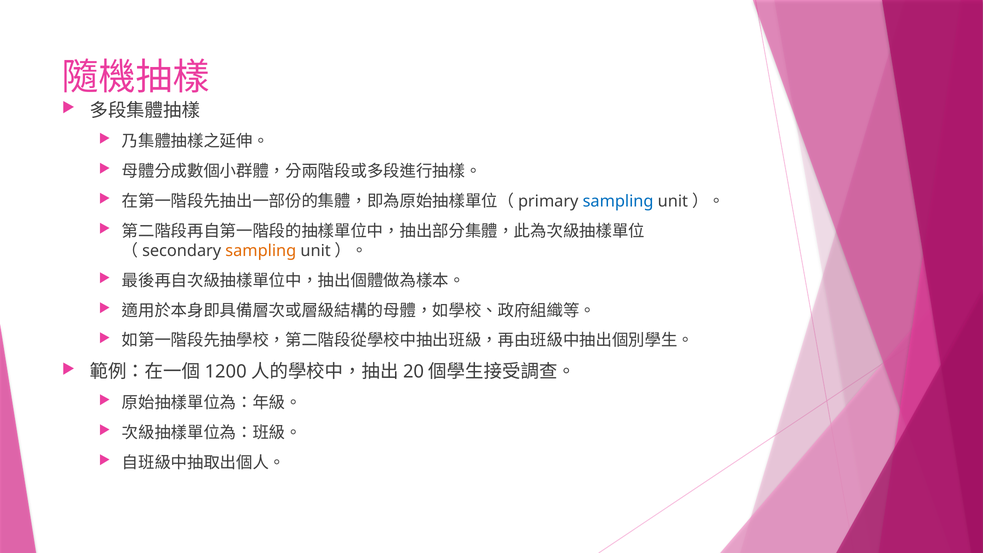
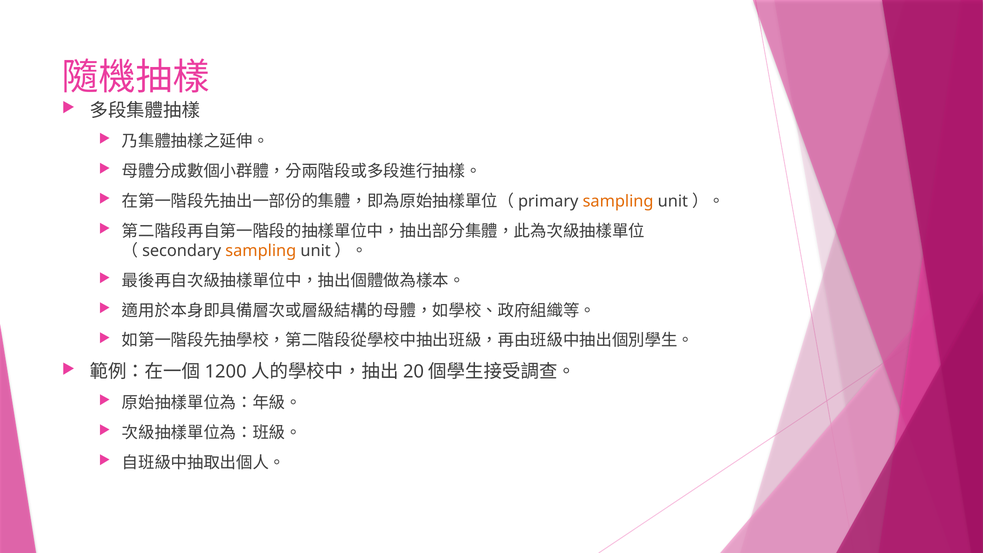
sampling at (618, 201) colour: blue -> orange
